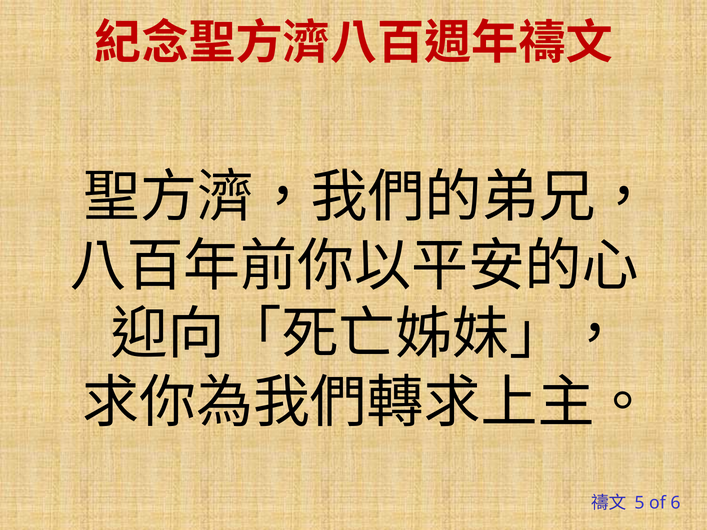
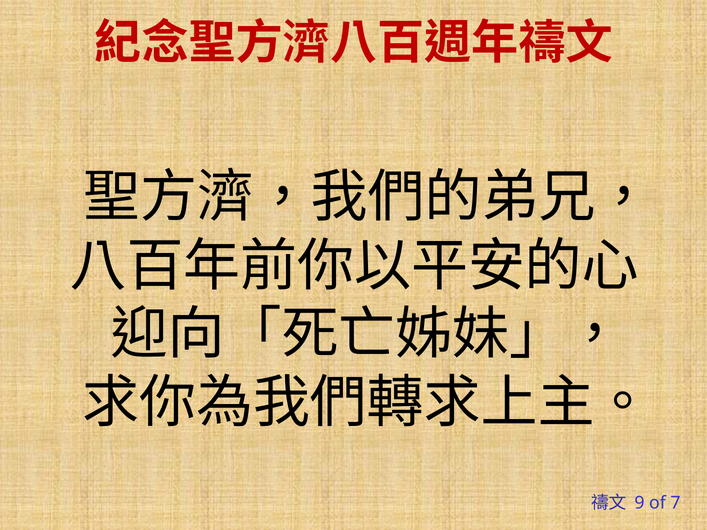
5: 5 -> 9
6: 6 -> 7
